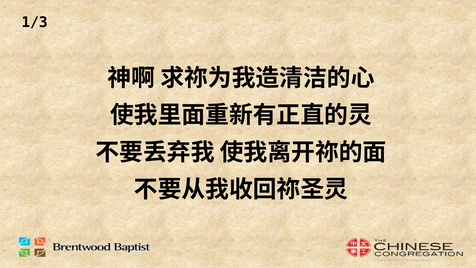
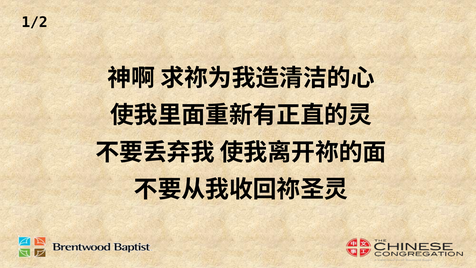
1/3: 1/3 -> 1/2
